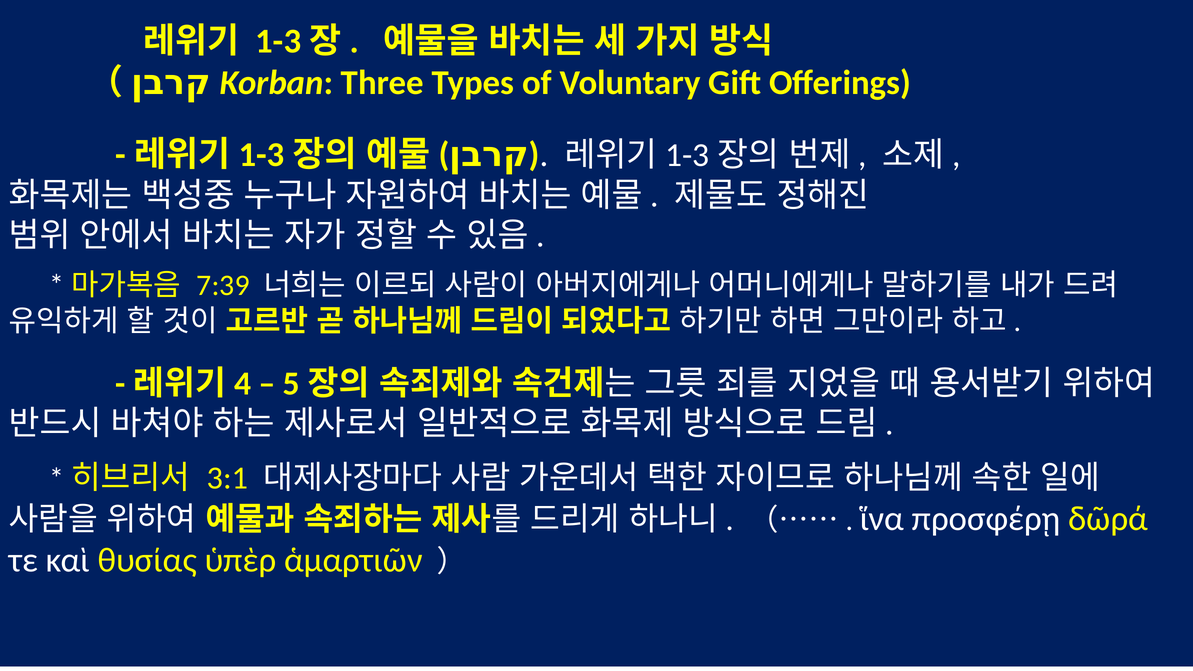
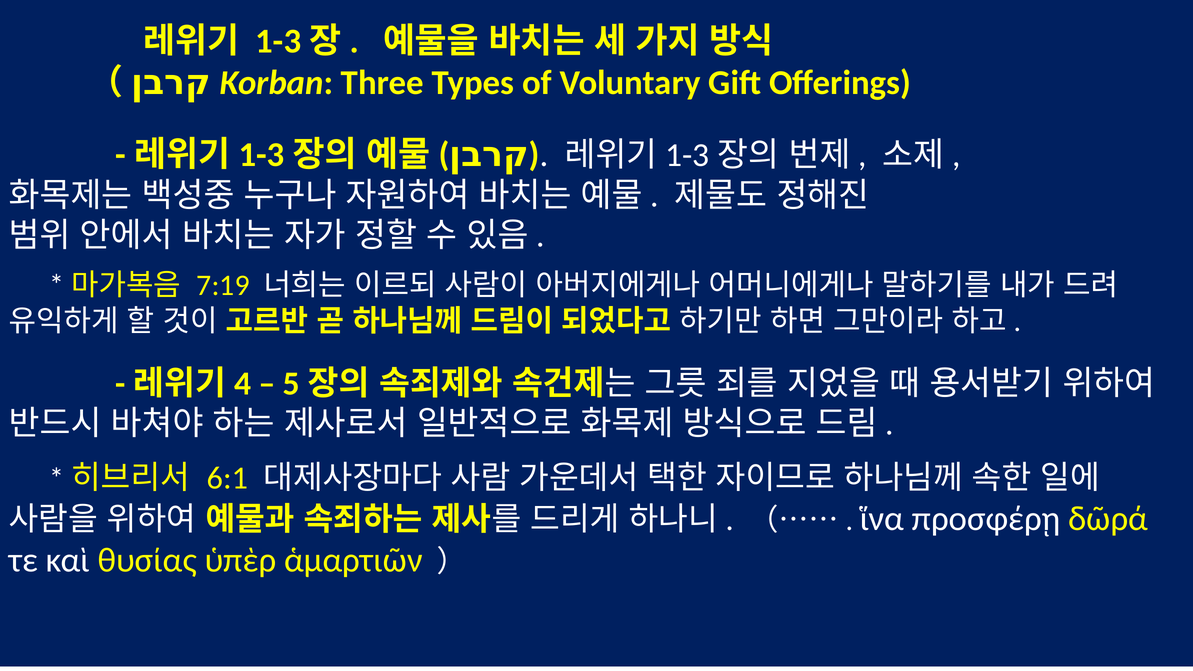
7:39: 7:39 -> 7:19
3:1: 3:1 -> 6:1
